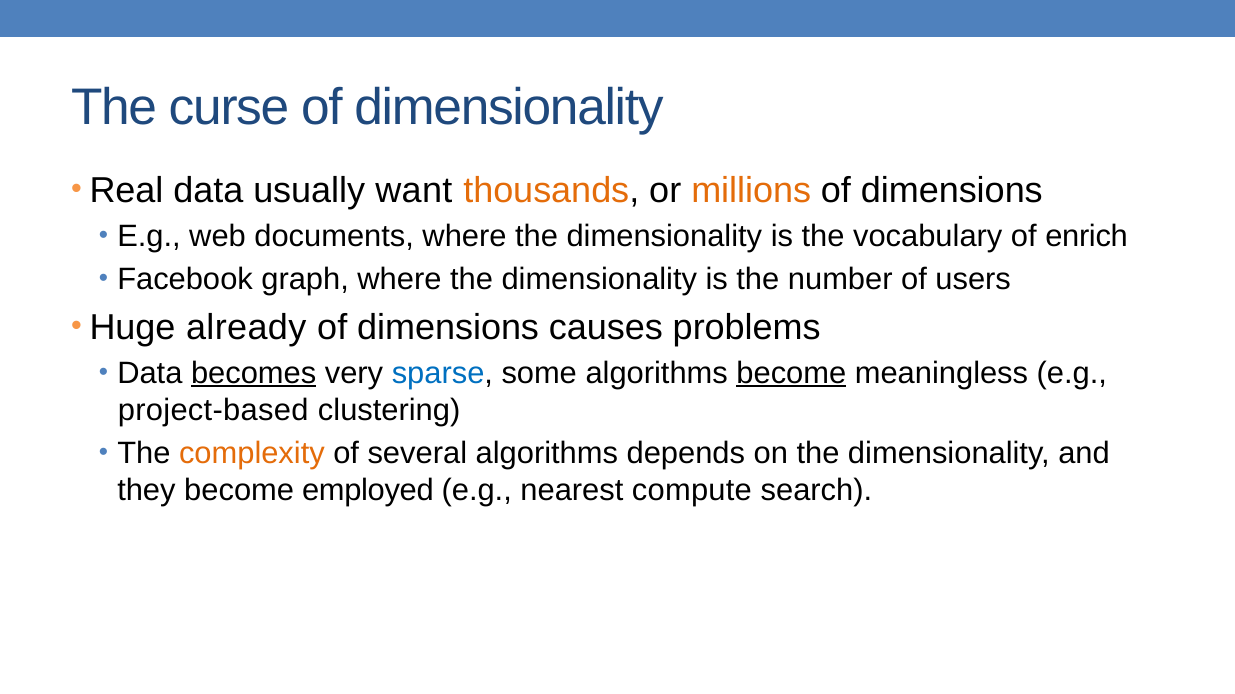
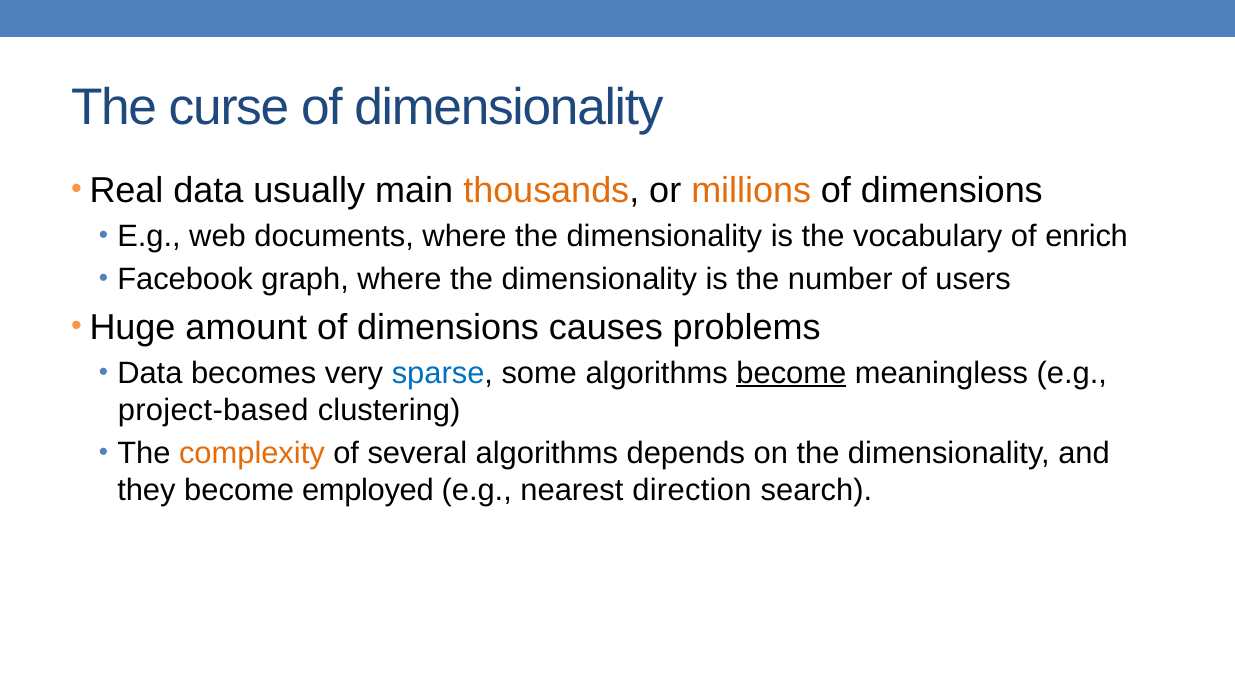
want: want -> main
already: already -> amount
becomes underline: present -> none
compute: compute -> direction
